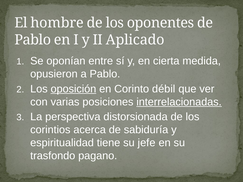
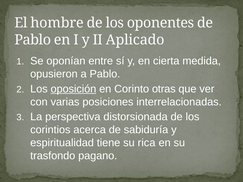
débil: débil -> otras
interrelacionadas underline: present -> none
jefe: jefe -> rica
